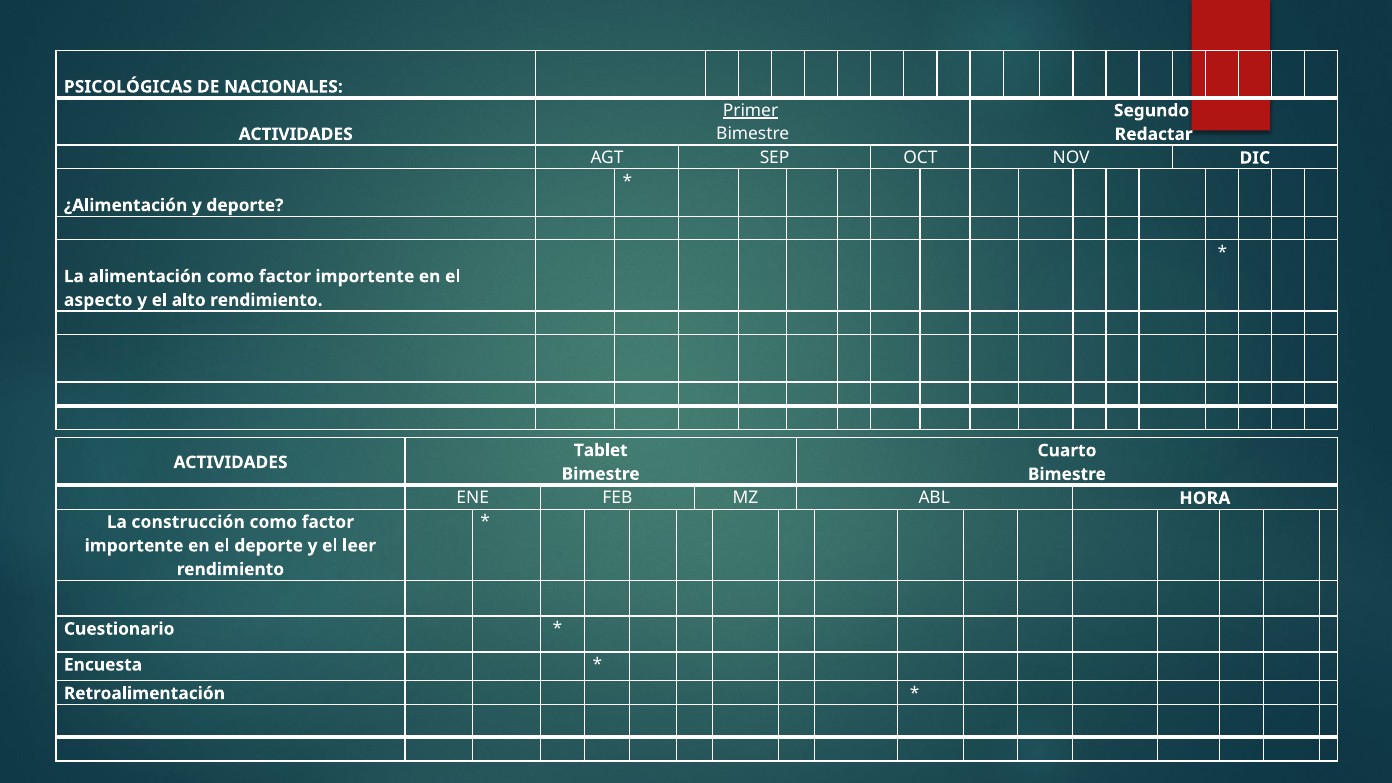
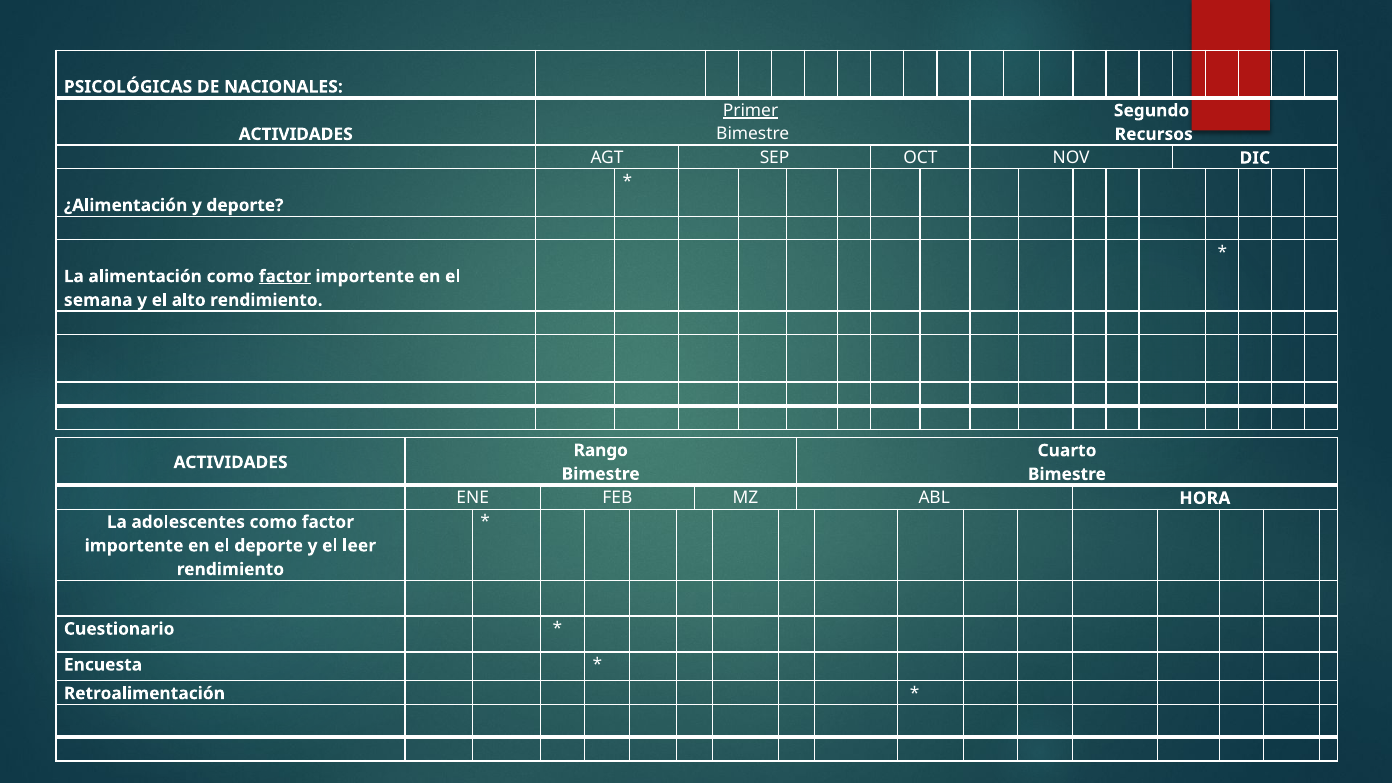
Redactar: Redactar -> Recursos
factor at (285, 276) underline: none -> present
aspecto: aspecto -> semana
Tablet: Tablet -> Rango
construcción: construcción -> adolescentes
